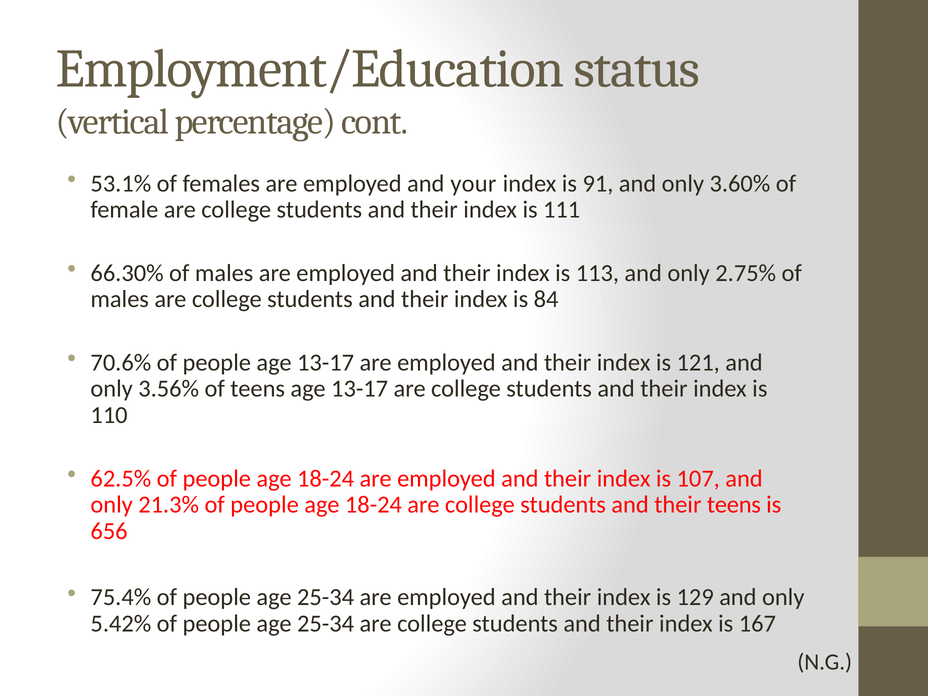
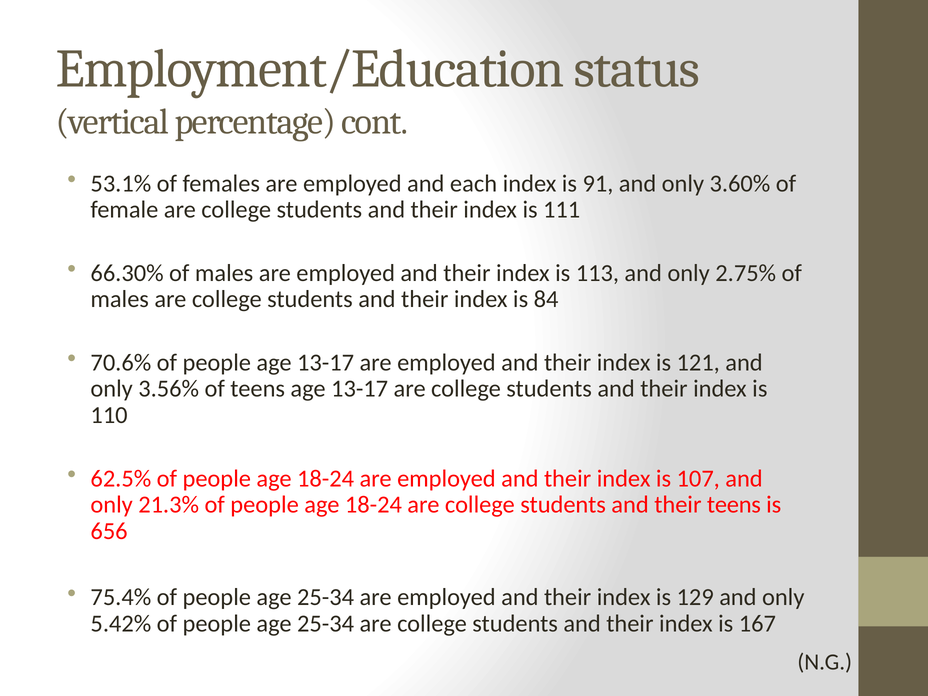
your: your -> each
